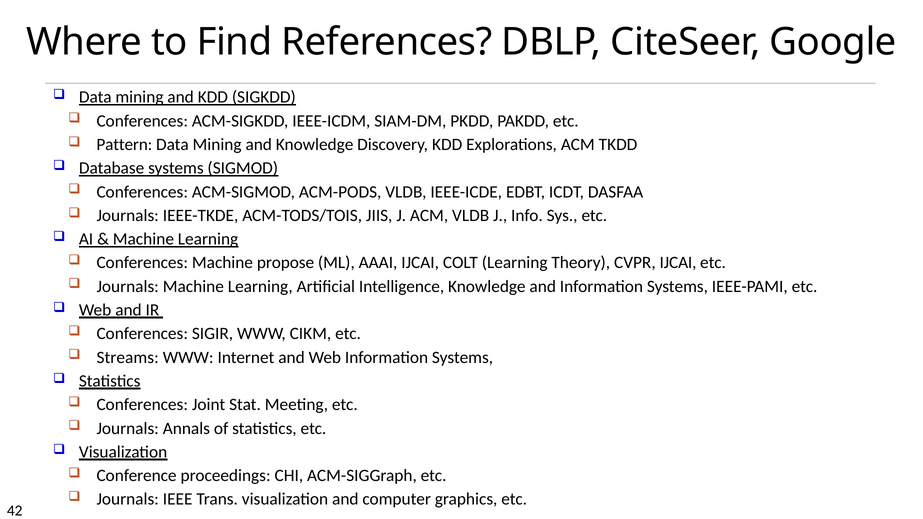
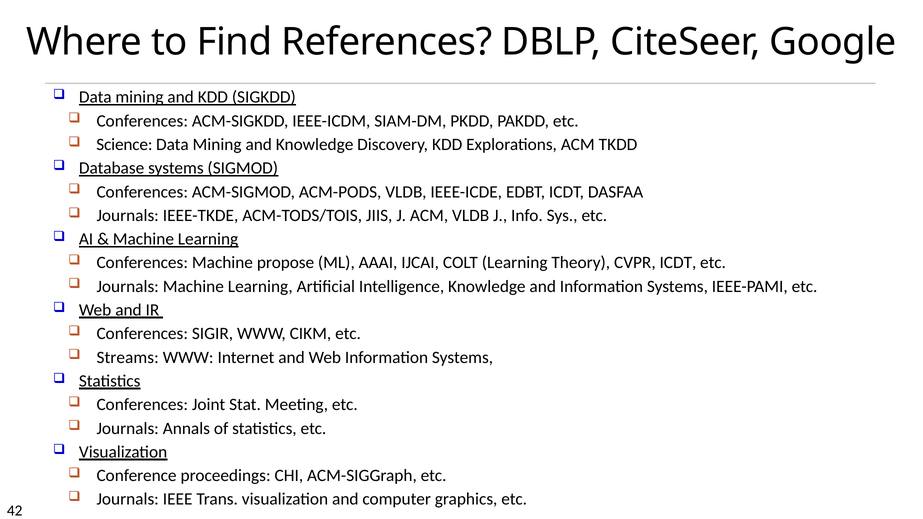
Pattern: Pattern -> Science
CVPR IJCAI: IJCAI -> ICDT
